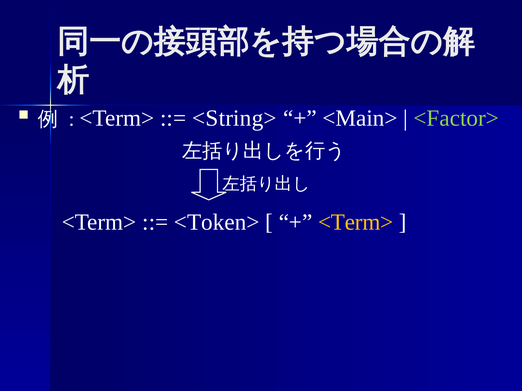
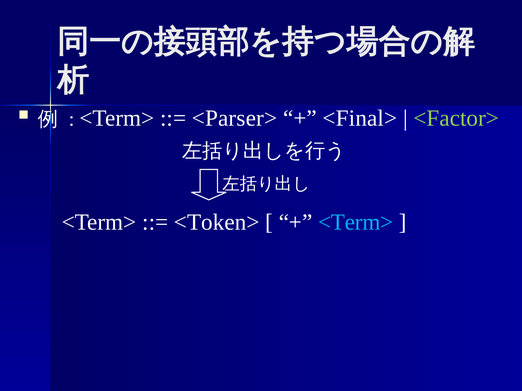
<String>: <String> -> <Parser>
<Main>: <Main> -> <Final>
<Term> at (356, 223) colour: yellow -> light blue
